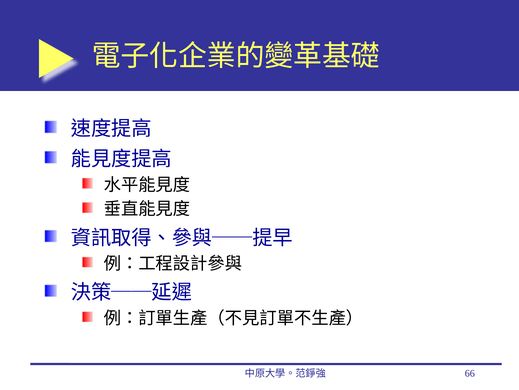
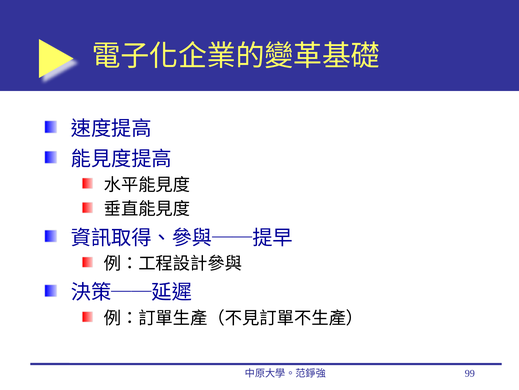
66: 66 -> 99
